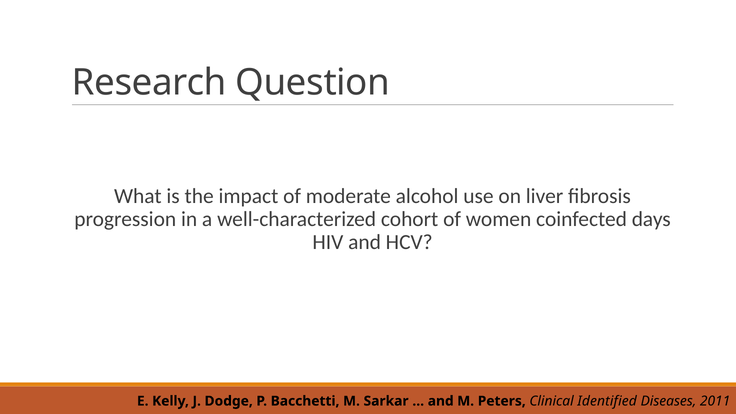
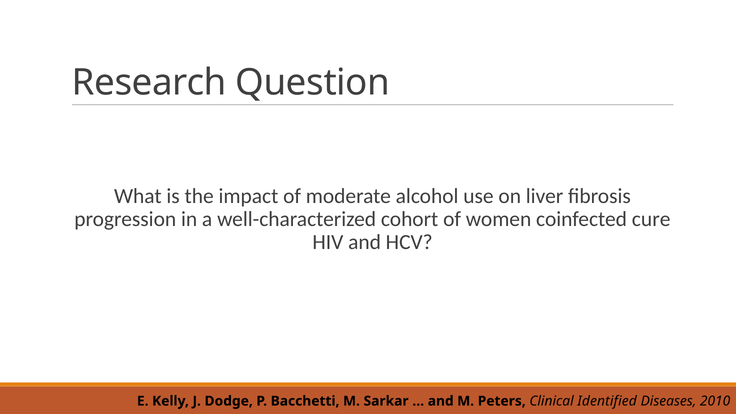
days: days -> cure
2011: 2011 -> 2010
